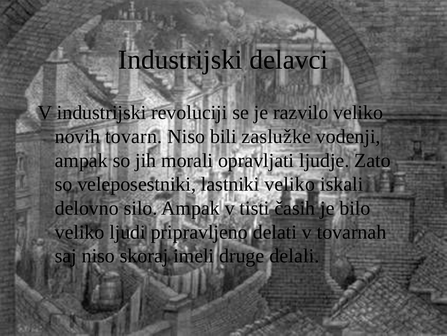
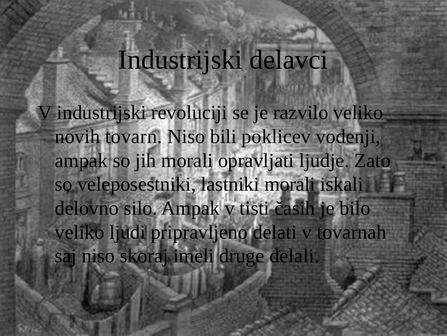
zaslužke: zaslužke -> poklicev
lastniki veliko: veliko -> morali
